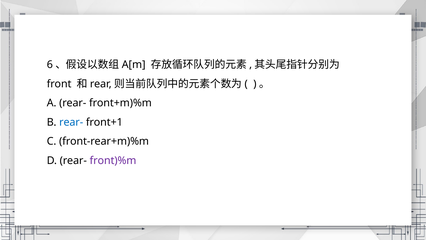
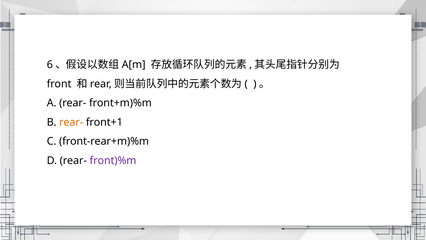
rear- at (71, 122) colour: blue -> orange
